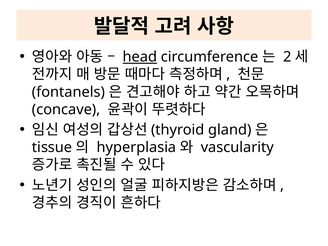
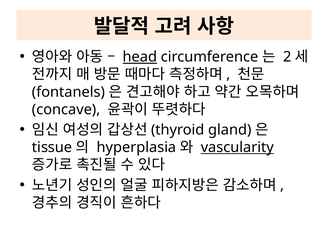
vascularity underline: none -> present
